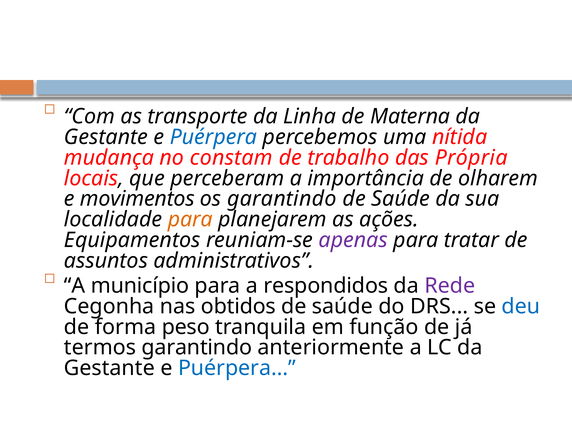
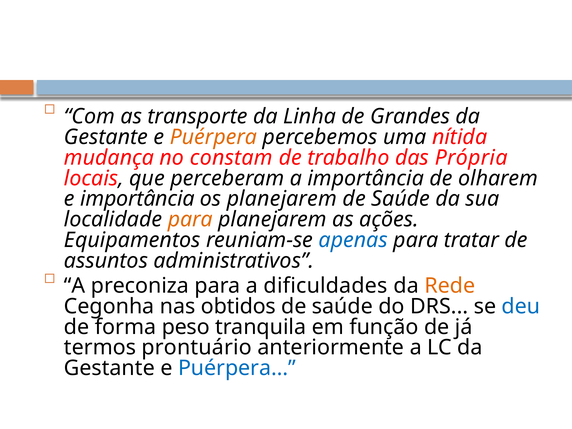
Materna: Materna -> Grandes
Puérpera at (213, 137) colour: blue -> orange
e movimentos: movimentos -> importância
os garantindo: garantindo -> planejarem
apenas colour: purple -> blue
município: município -> preconiza
respondidos: respondidos -> dificuldades
Rede colour: purple -> orange
termos garantindo: garantindo -> prontuário
